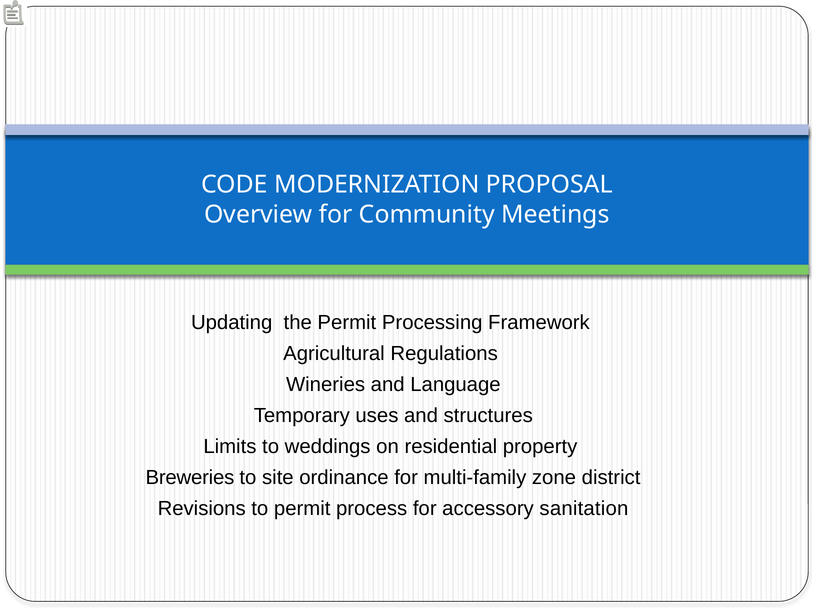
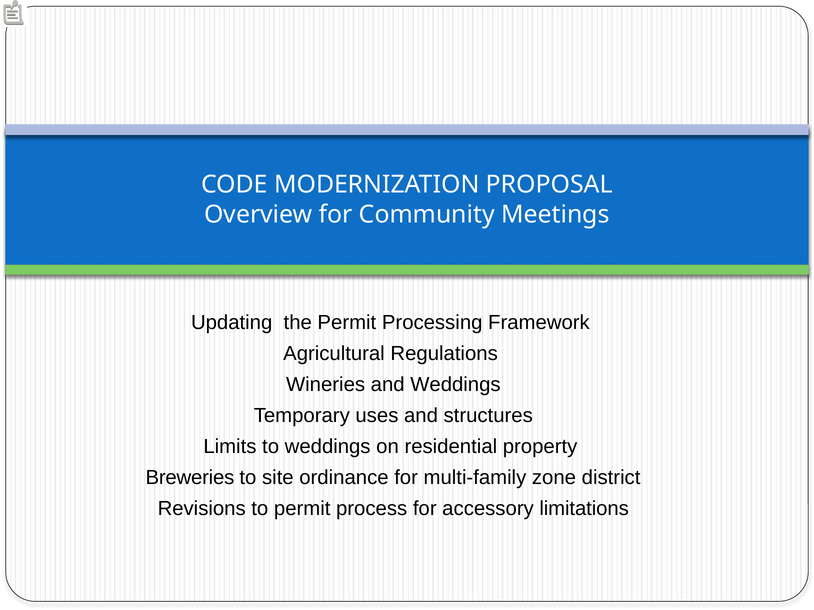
and Language: Language -> Weddings
sanitation: sanitation -> limitations
